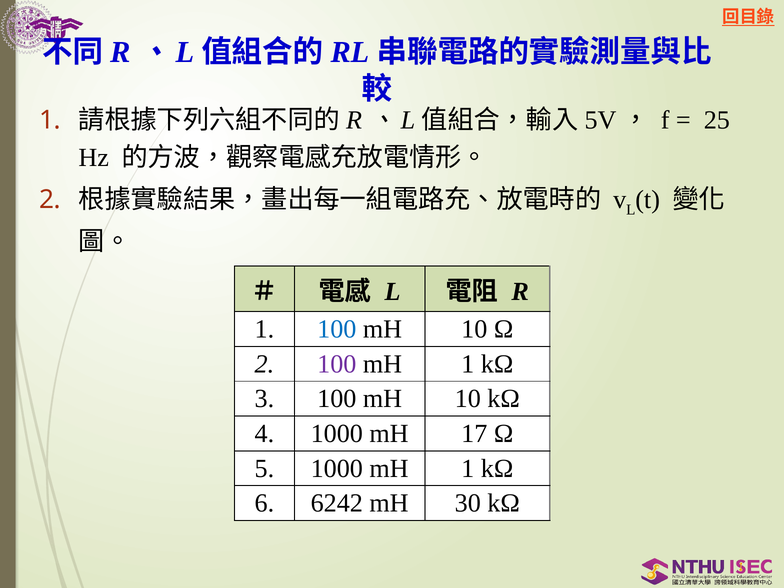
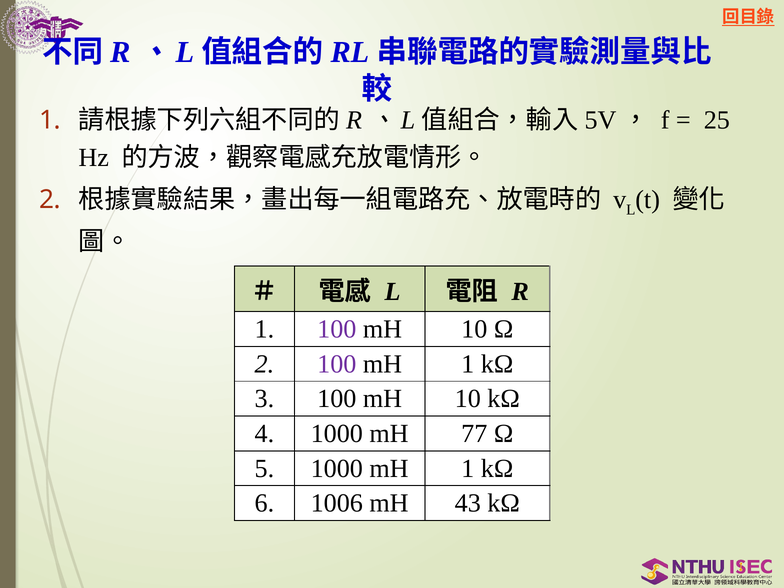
100 at (337, 329) colour: blue -> purple
17: 17 -> 77
6242: 6242 -> 1006
30: 30 -> 43
